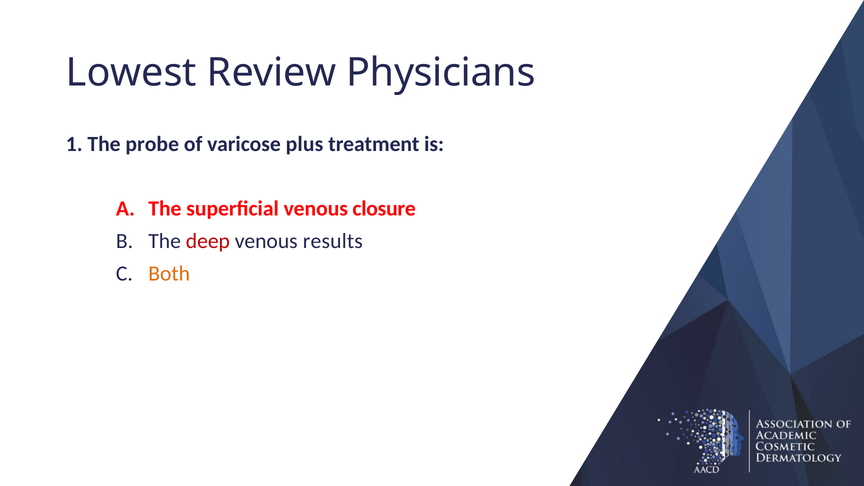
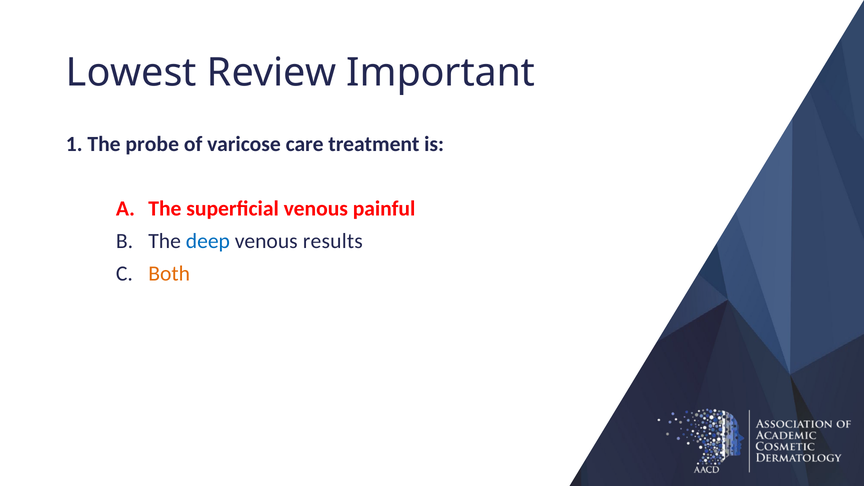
Physicians: Physicians -> Important
plus: plus -> care
closure: closure -> painful
deep colour: red -> blue
